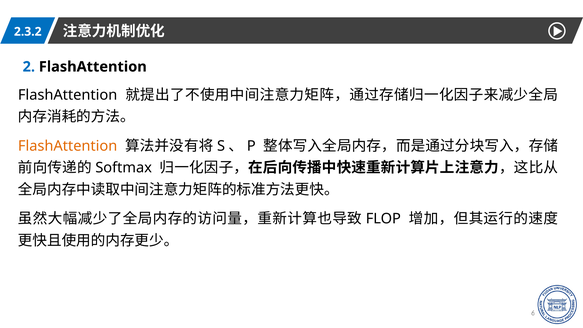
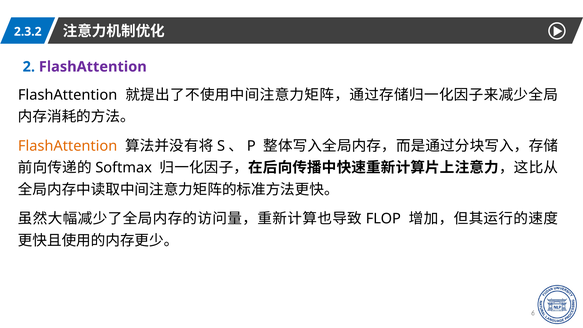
FlashAttention at (93, 67) colour: black -> purple
